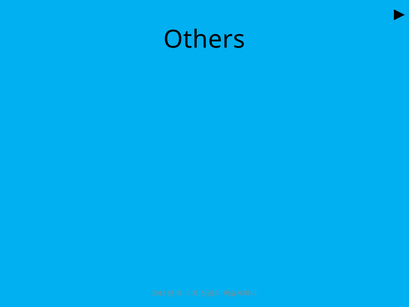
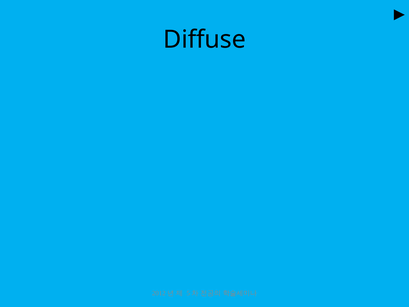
Others: Others -> Diffuse
